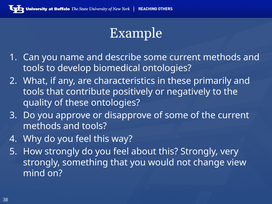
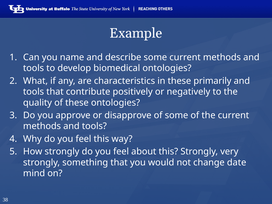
view: view -> date
